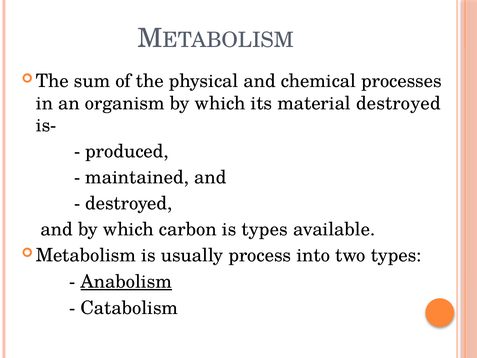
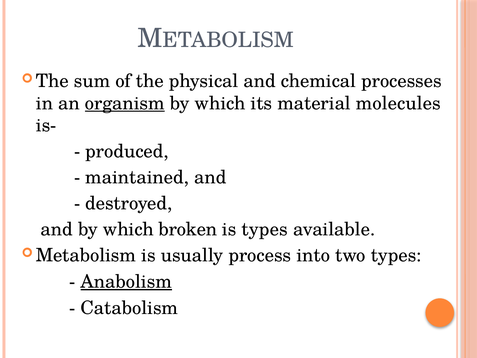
organism underline: none -> present
material destroyed: destroyed -> molecules
carbon: carbon -> broken
